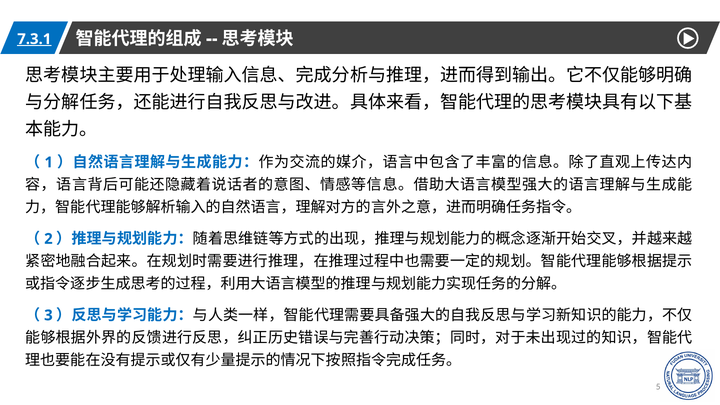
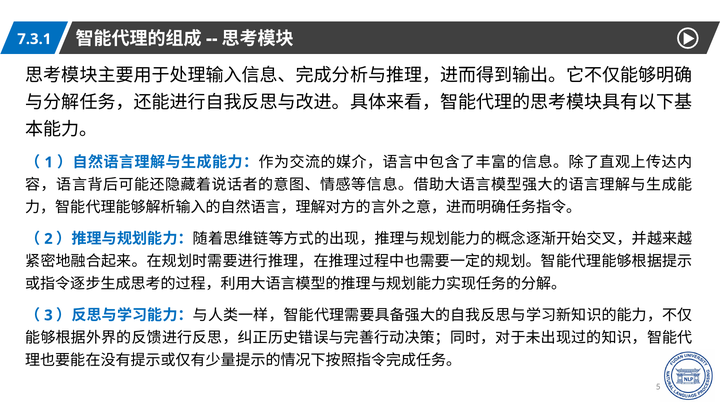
7.3.1 underline: present -> none
